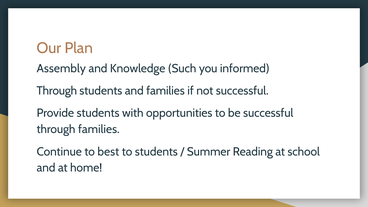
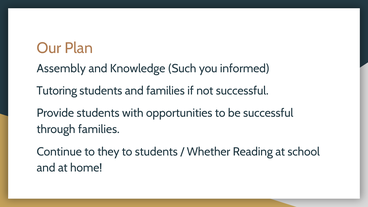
Through at (57, 91): Through -> Tutoring
best: best -> they
Summer: Summer -> Whether
